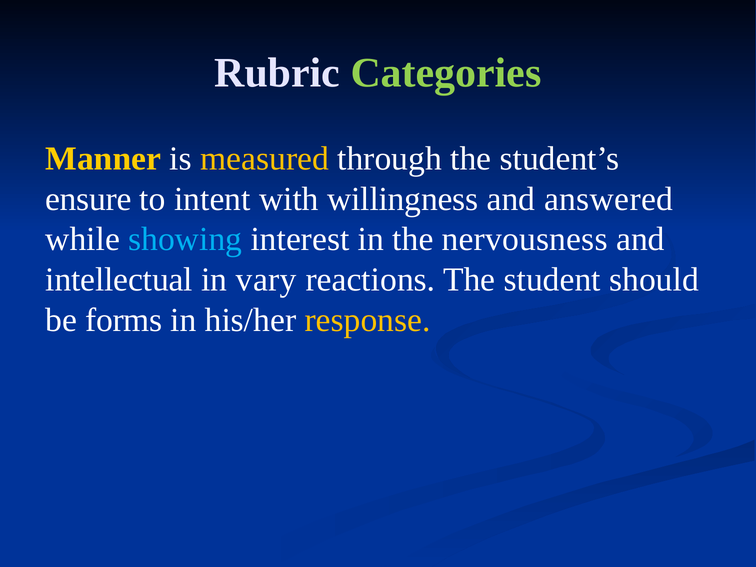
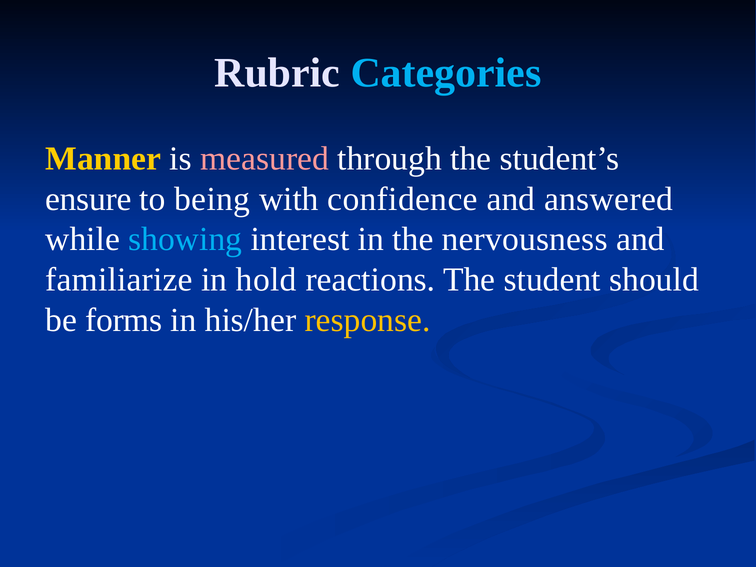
Categories colour: light green -> light blue
measured colour: yellow -> pink
intent: intent -> being
willingness: willingness -> confidence
intellectual: intellectual -> familiarize
vary: vary -> hold
